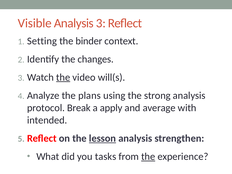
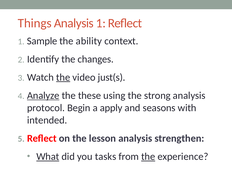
Visible: Visible -> Things
Analysis 3: 3 -> 1
Setting: Setting -> Sample
binder: binder -> ability
will(s: will(s -> just(s
Analyze underline: none -> present
plans: plans -> these
Break: Break -> Begin
average: average -> seasons
lesson underline: present -> none
What underline: none -> present
